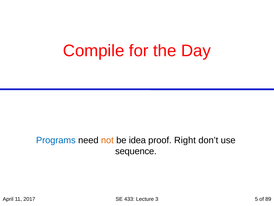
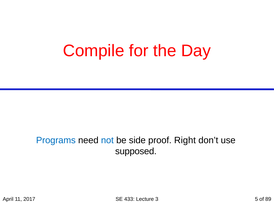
not colour: orange -> blue
idea: idea -> side
sequence: sequence -> supposed
